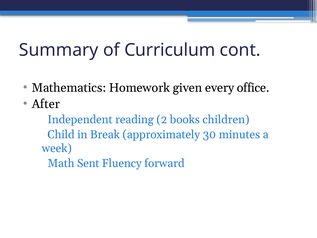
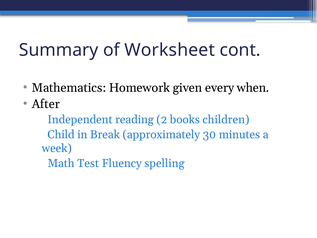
Curriculum: Curriculum -> Worksheet
office: office -> when
Sent: Sent -> Test
forward: forward -> spelling
